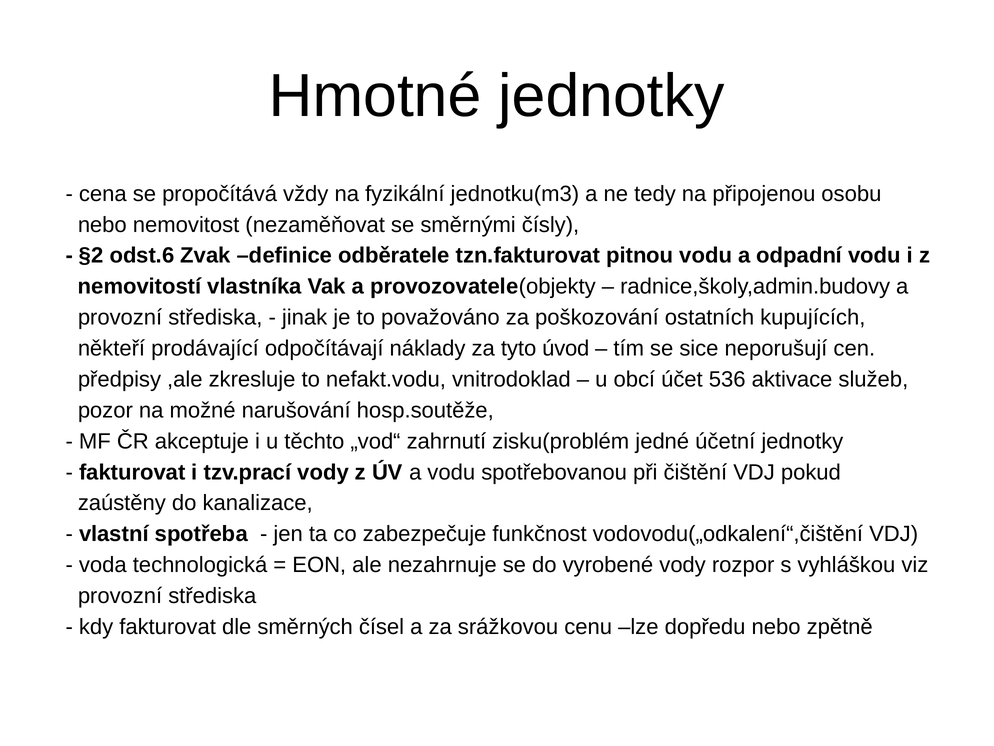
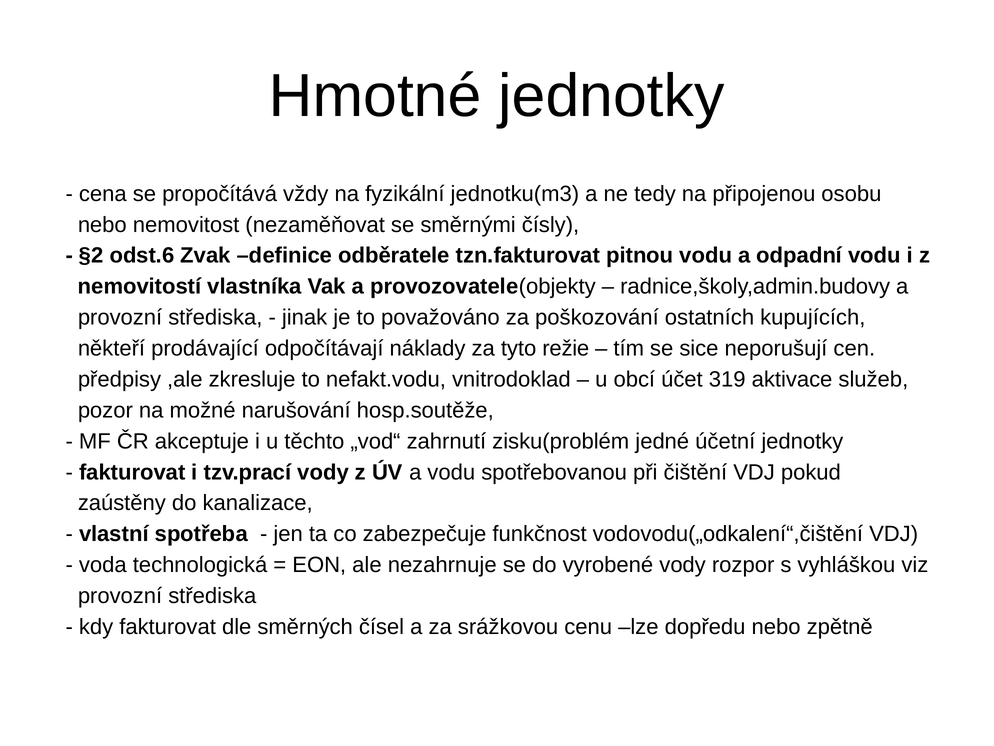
úvod: úvod -> režie
536: 536 -> 319
